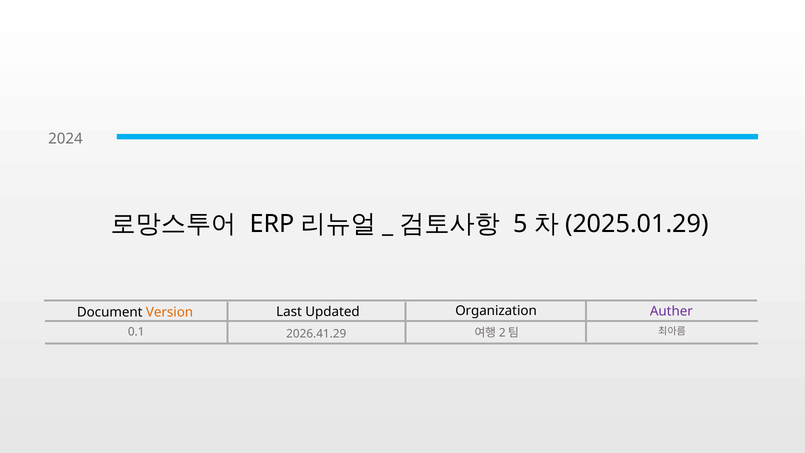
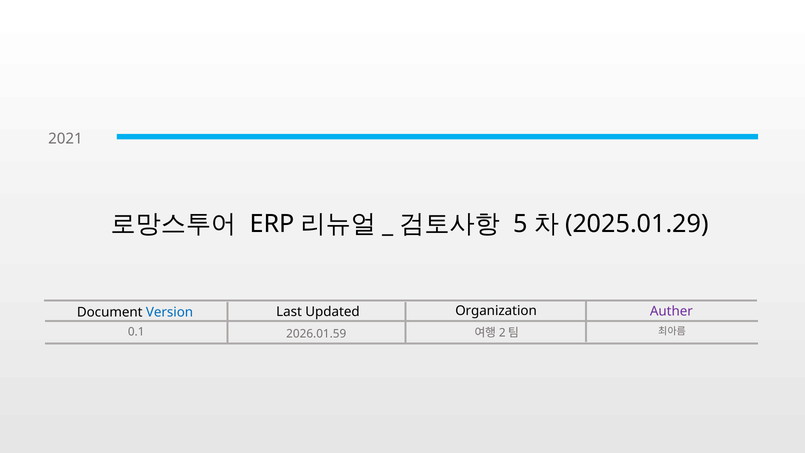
2024: 2024 -> 2021
Version colour: orange -> blue
2026.41.29: 2026.41.29 -> 2026.01.59
